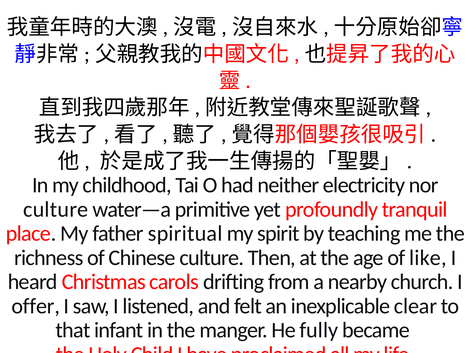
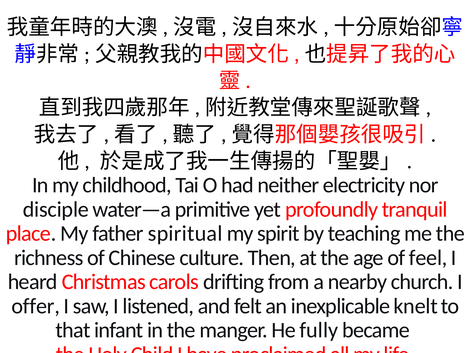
culture at (56, 209): culture -> disciple
like: like -> feel
clear: clear -> knelt
